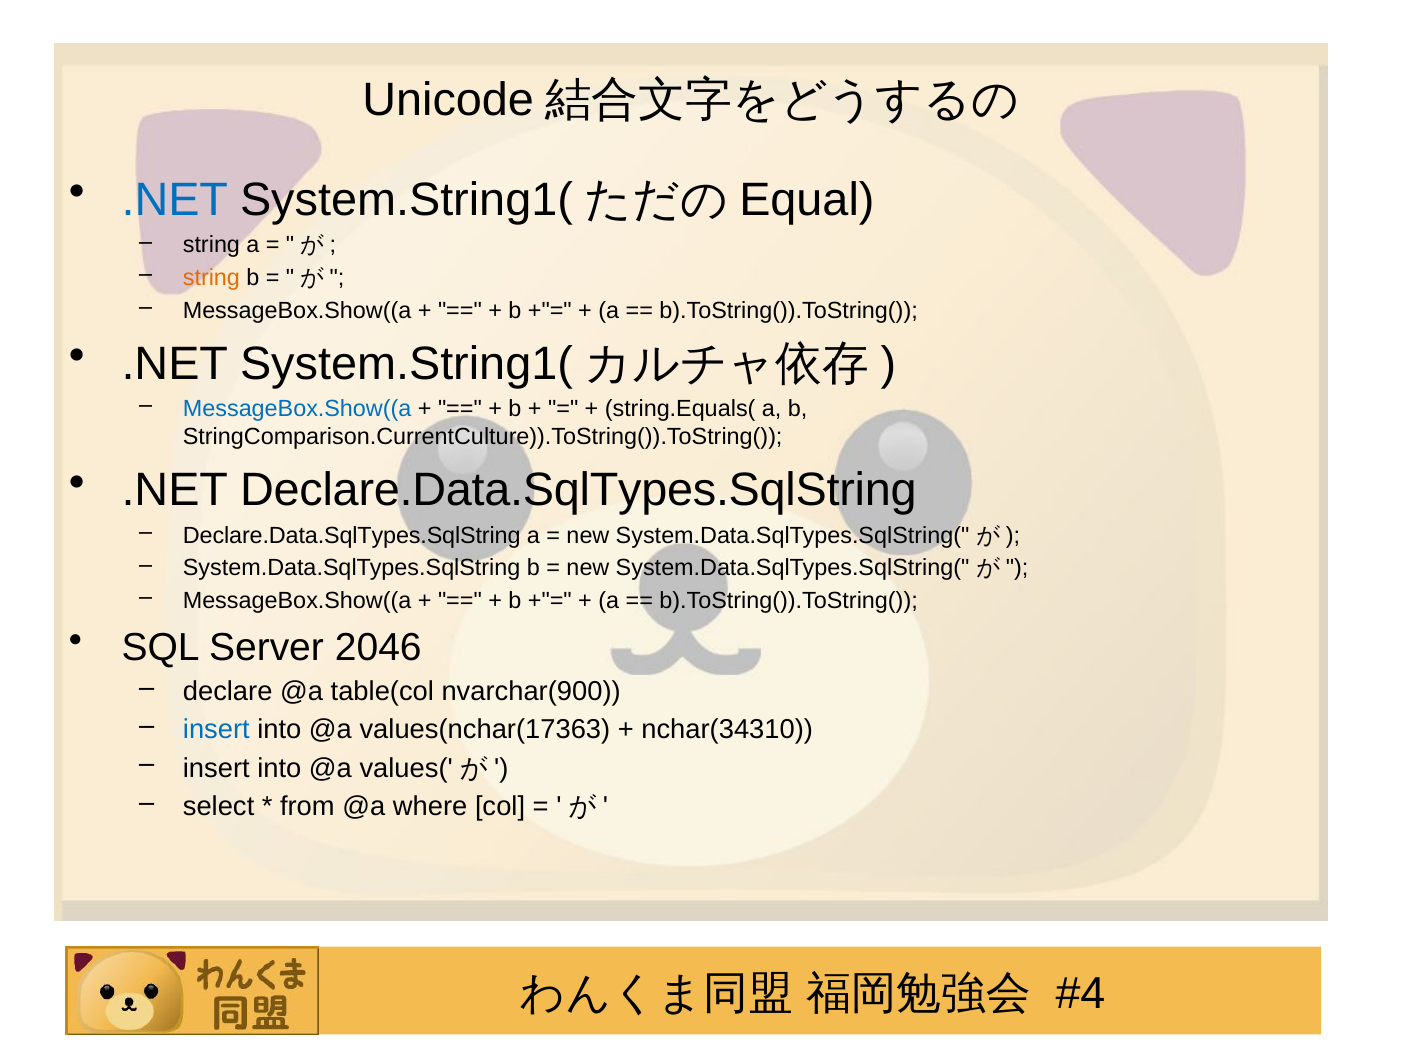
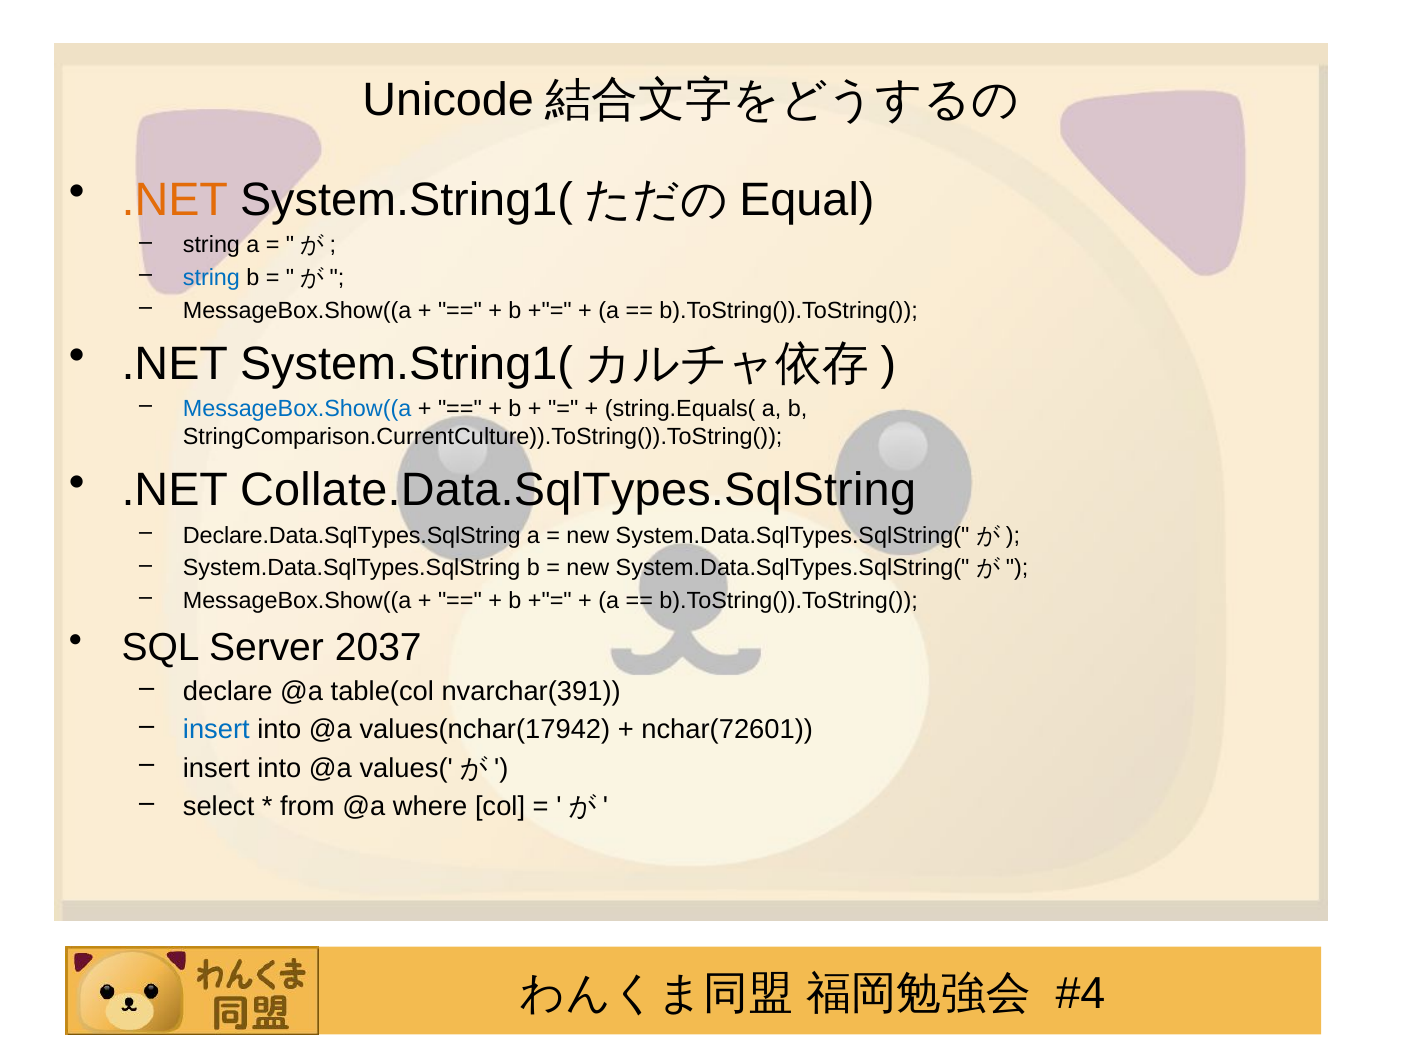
.NET at (175, 200) colour: blue -> orange
string at (211, 278) colour: orange -> blue
.NET Declare.Data.SqlTypes.SqlString: Declare.Data.SqlTypes.SqlString -> Collate.Data.SqlTypes.SqlString
2046: 2046 -> 2037
nvarchar(900: nvarchar(900 -> nvarchar(391
values(nchar(17363: values(nchar(17363 -> values(nchar(17942
nchar(34310: nchar(34310 -> nchar(72601
